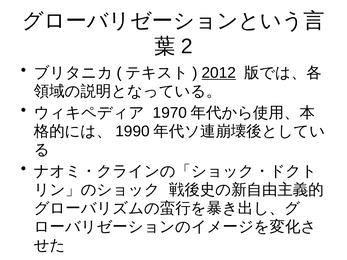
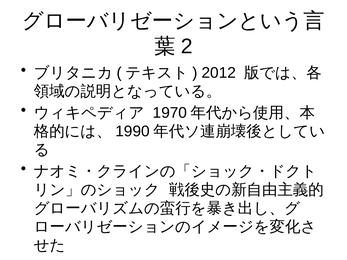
2012 underline: present -> none
